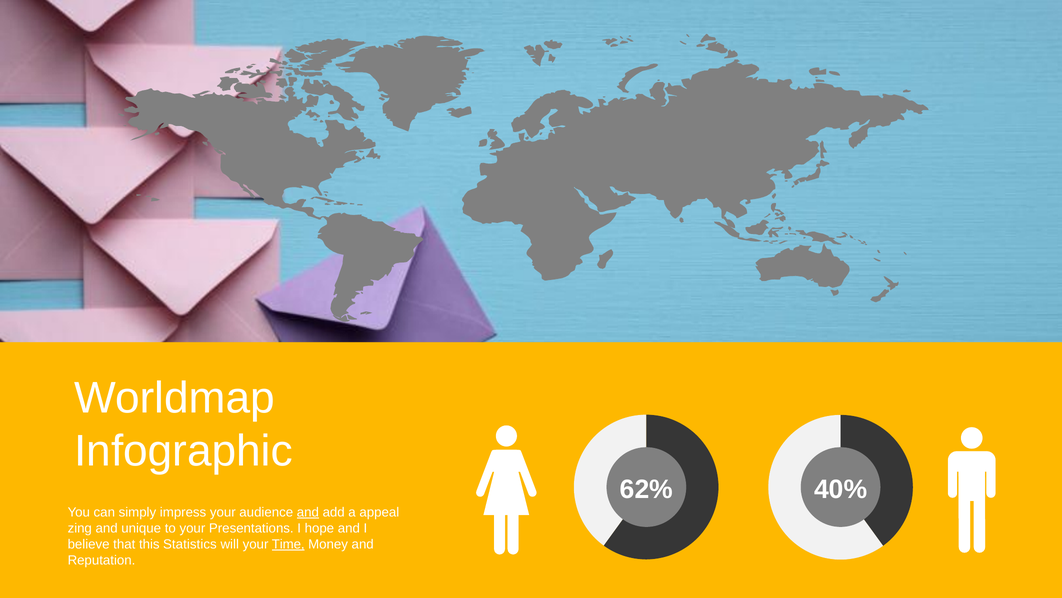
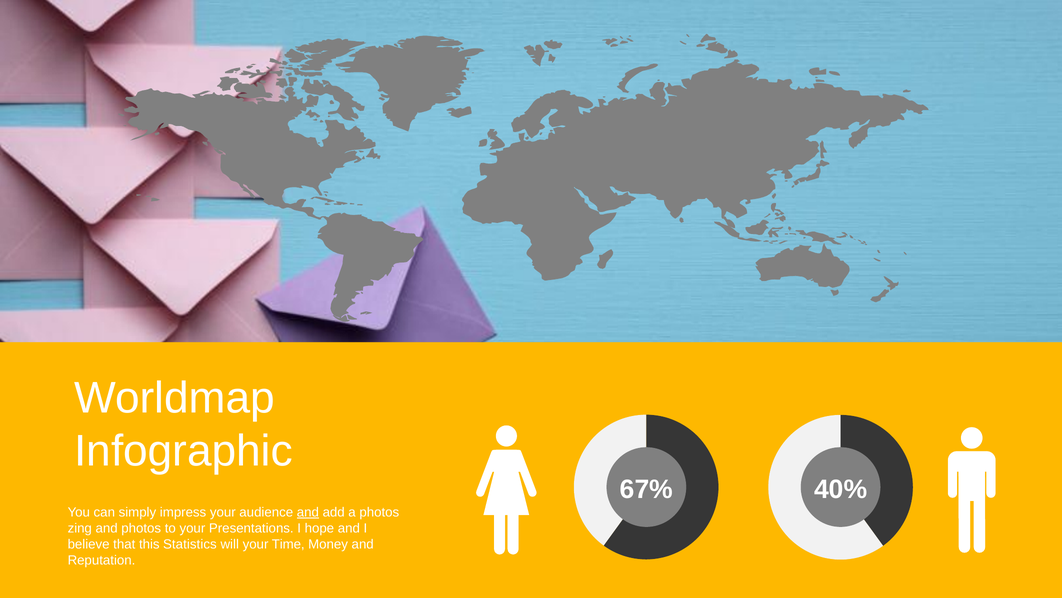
62%: 62% -> 67%
a appeal: appeal -> photos
and unique: unique -> photos
Time underline: present -> none
